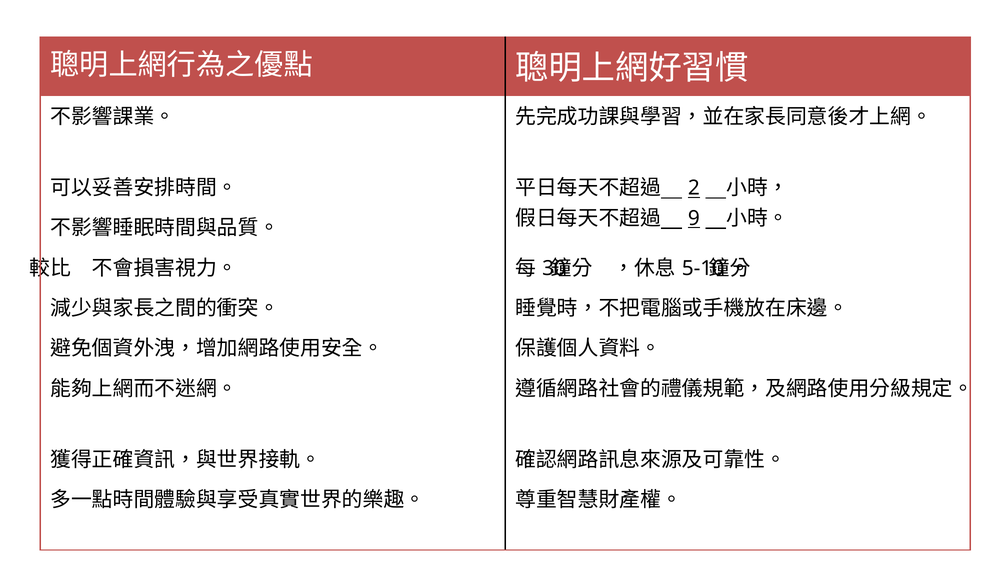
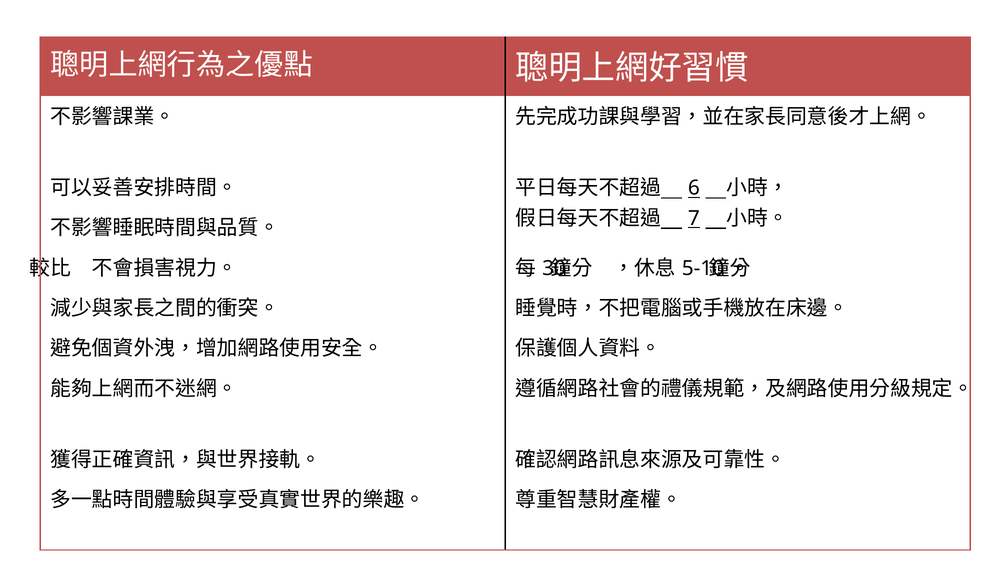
2: 2 -> 6
9: 9 -> 7
